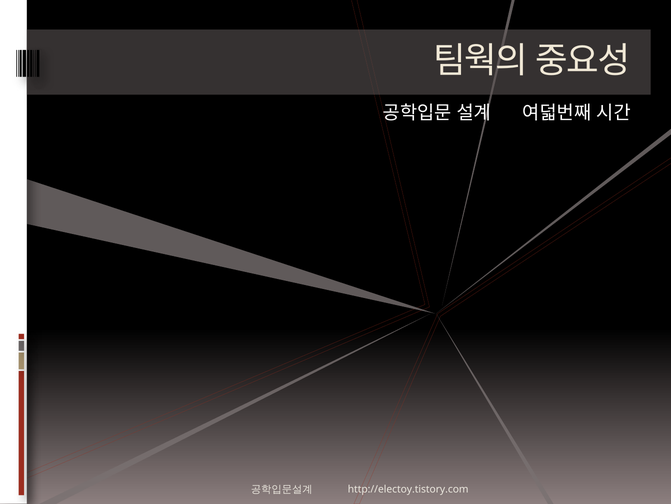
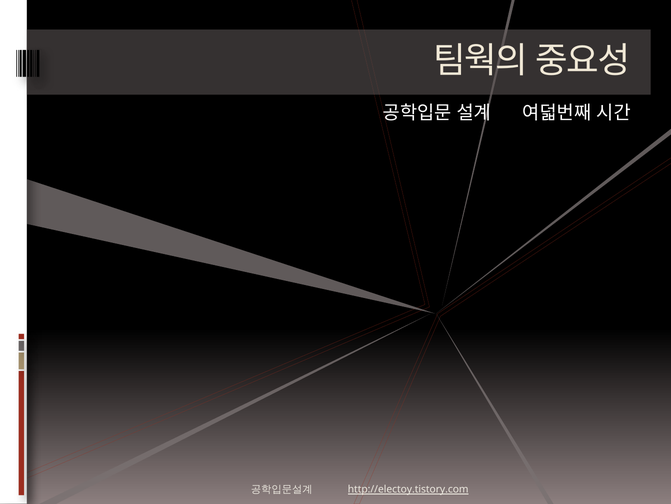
http://electoy.tistory.com underline: none -> present
